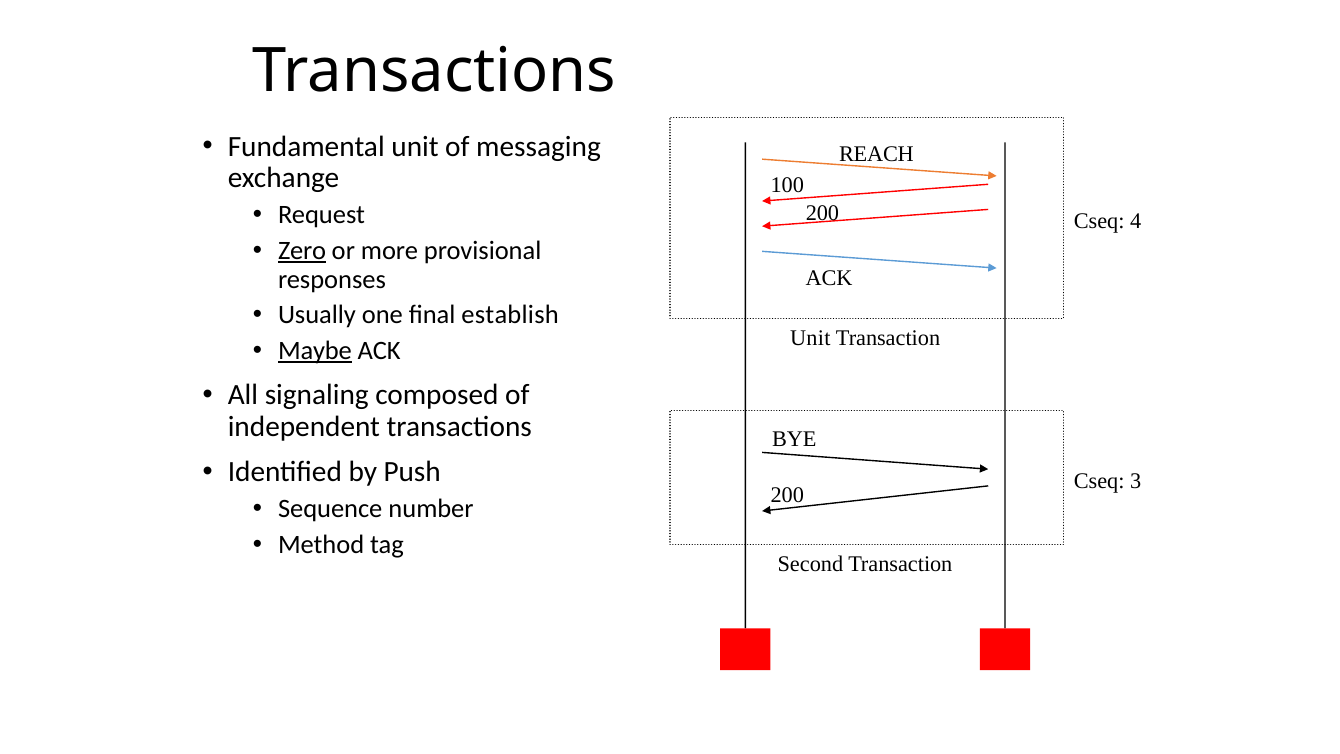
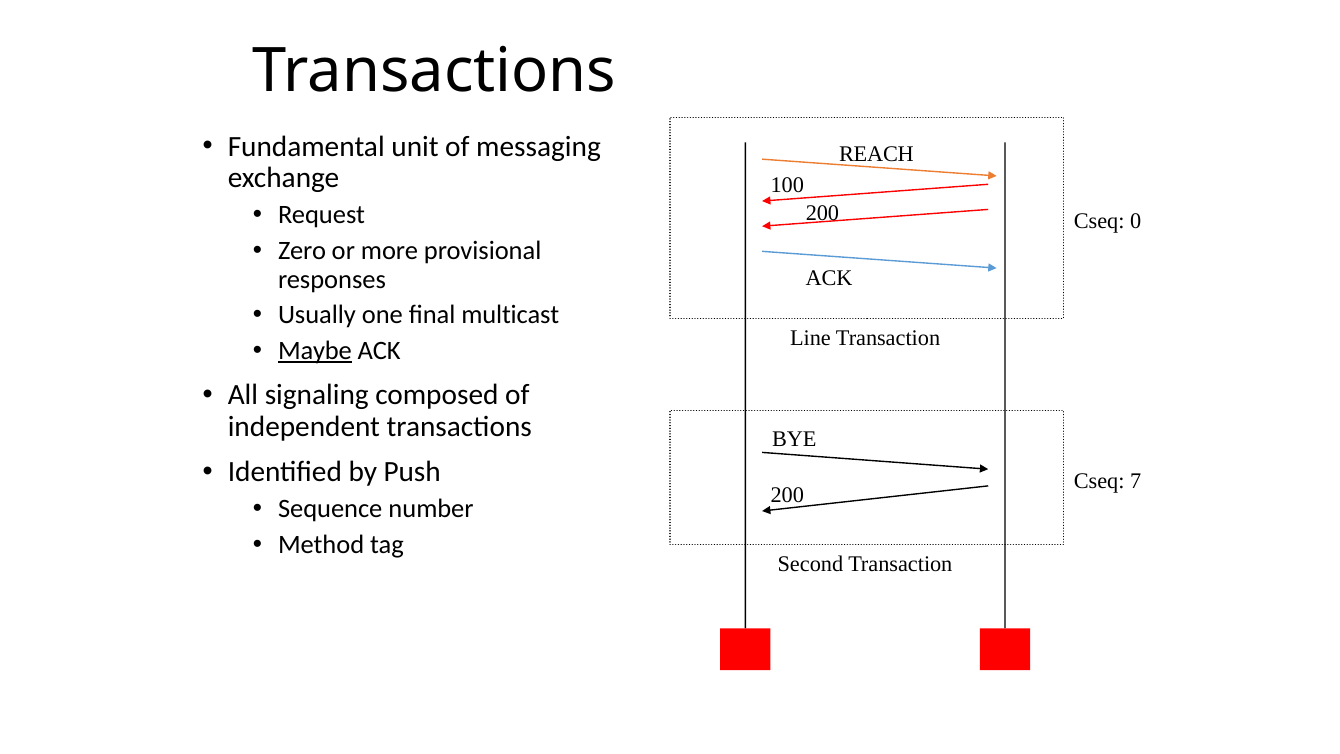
4: 4 -> 0
Zero underline: present -> none
establish: establish -> multicast
Unit at (810, 338): Unit -> Line
3: 3 -> 7
